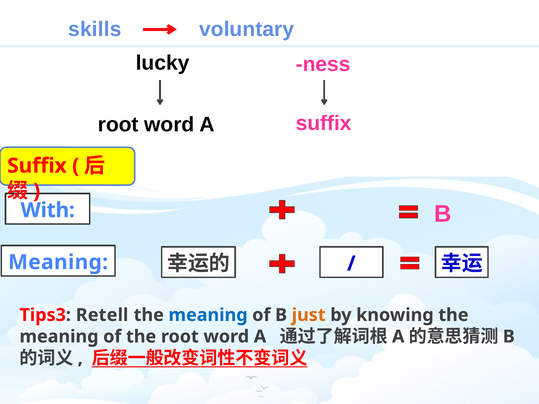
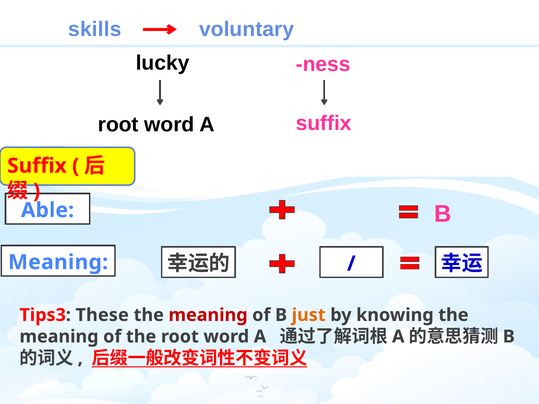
With: With -> Able
Retell: Retell -> These
meaning at (208, 315) colour: blue -> red
